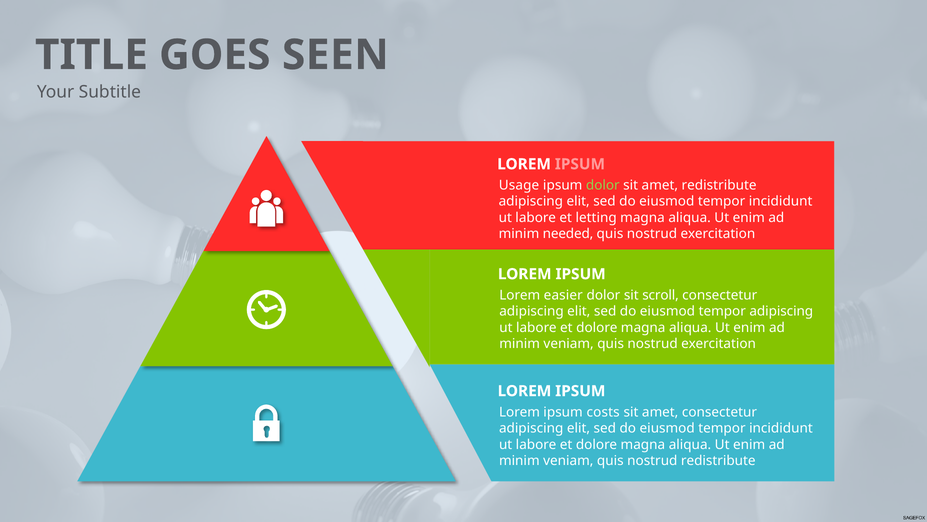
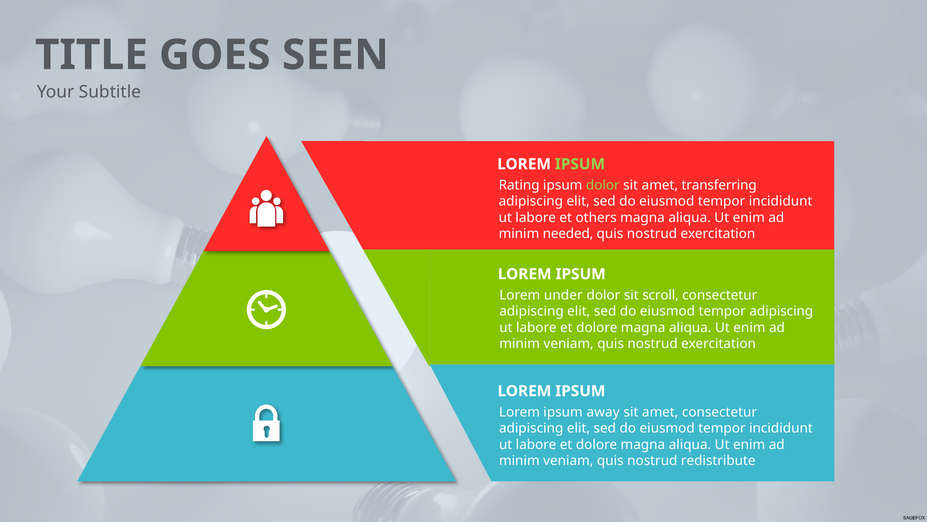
IPSUM at (580, 164) colour: pink -> light green
Usage: Usage -> Rating
amet redistribute: redistribute -> transferring
letting: letting -> others
easier: easier -> under
costs: costs -> away
